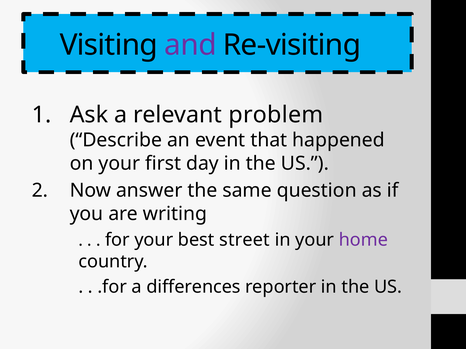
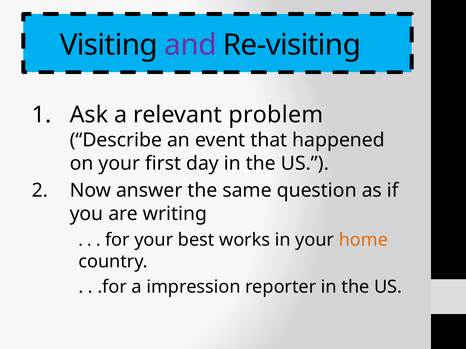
street: street -> works
home colour: purple -> orange
differences: differences -> impression
